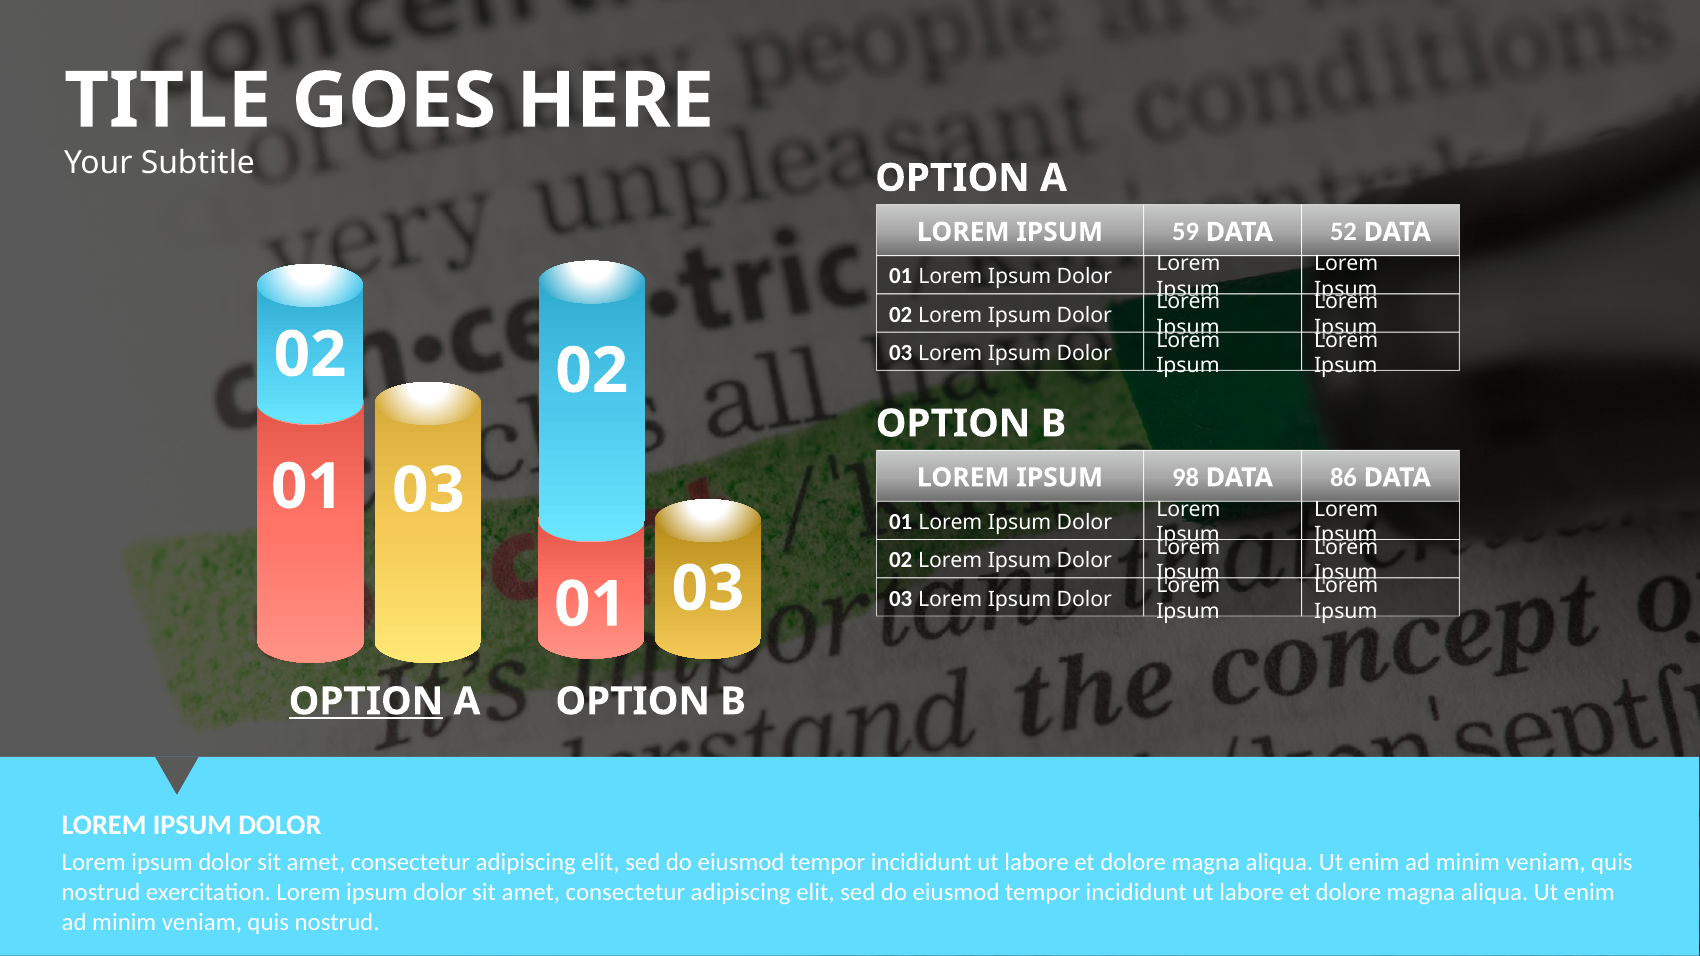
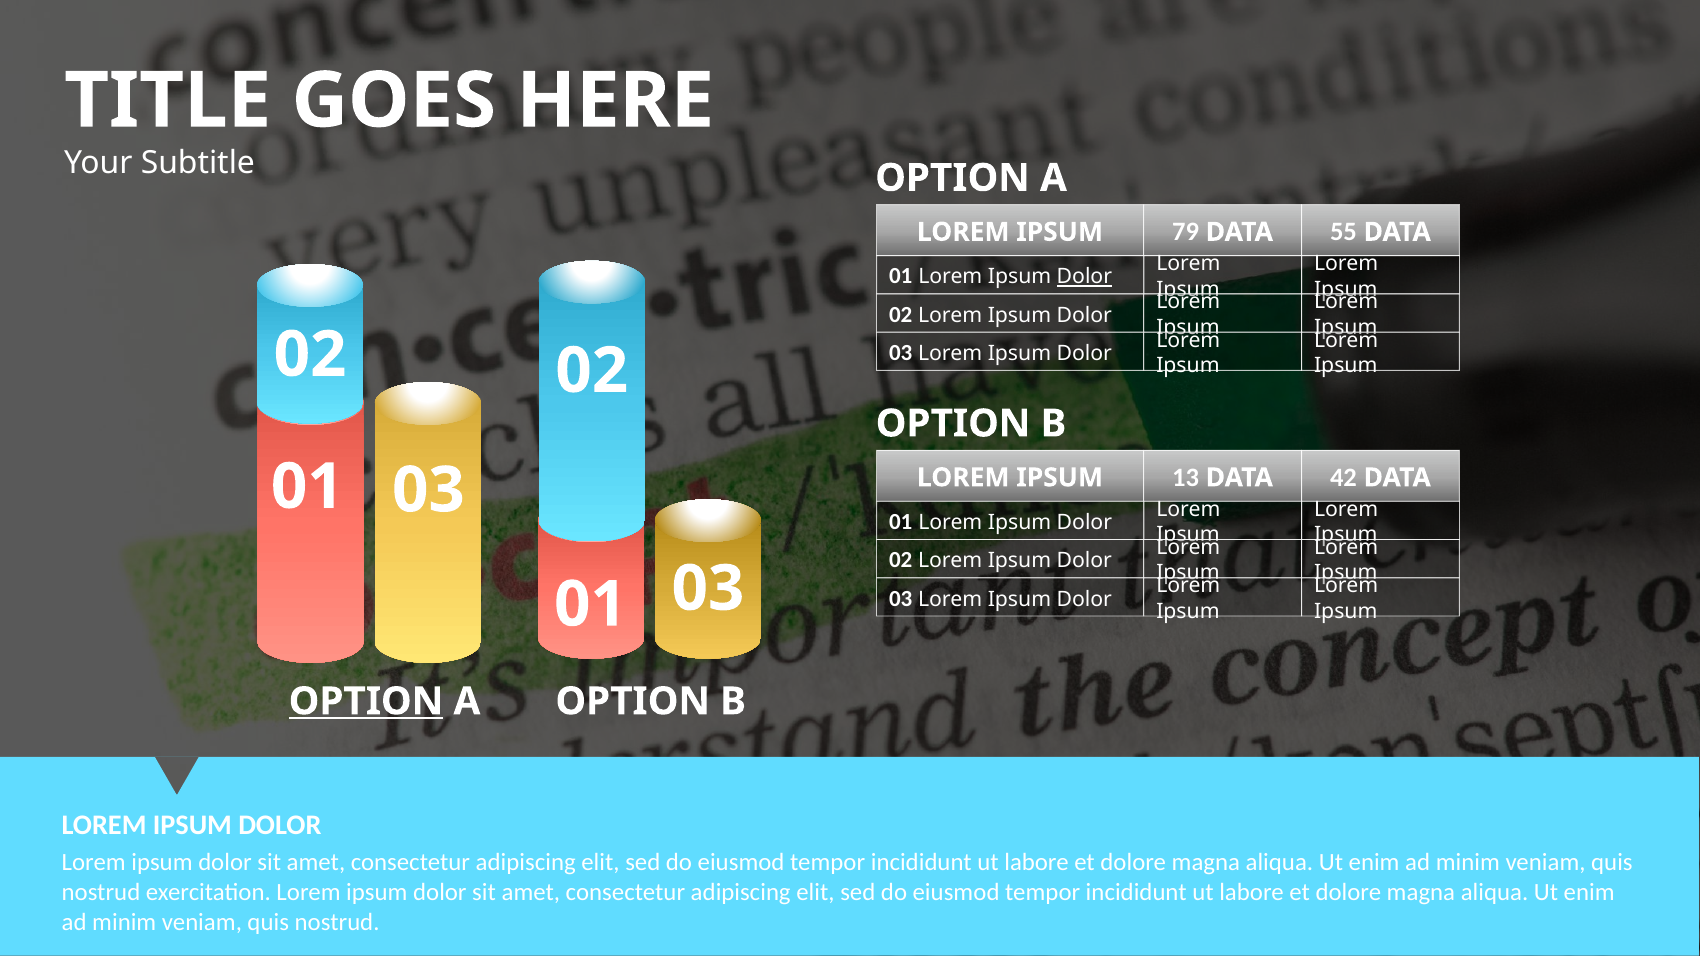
59: 59 -> 79
52: 52 -> 55
Dolor at (1084, 277) underline: none -> present
98: 98 -> 13
86: 86 -> 42
